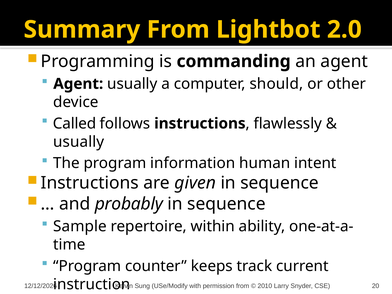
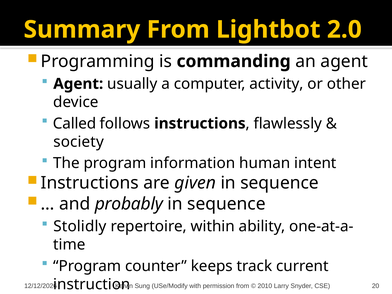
should: should -> activity
usually at (79, 142): usually -> society
Sample: Sample -> Stolidly
